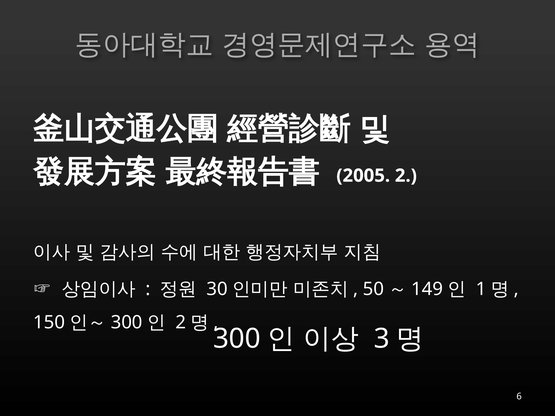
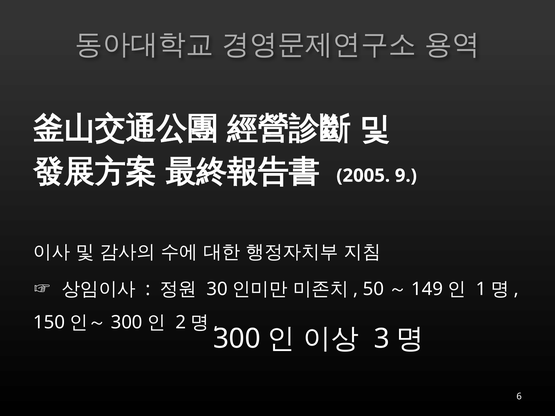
2005 2: 2 -> 9
